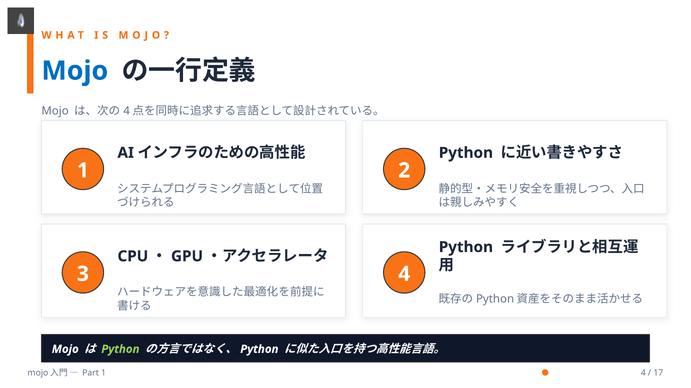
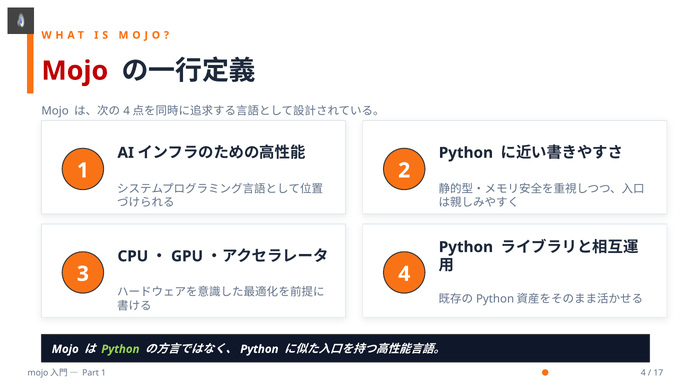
Mojo at (75, 71) colour: blue -> red
